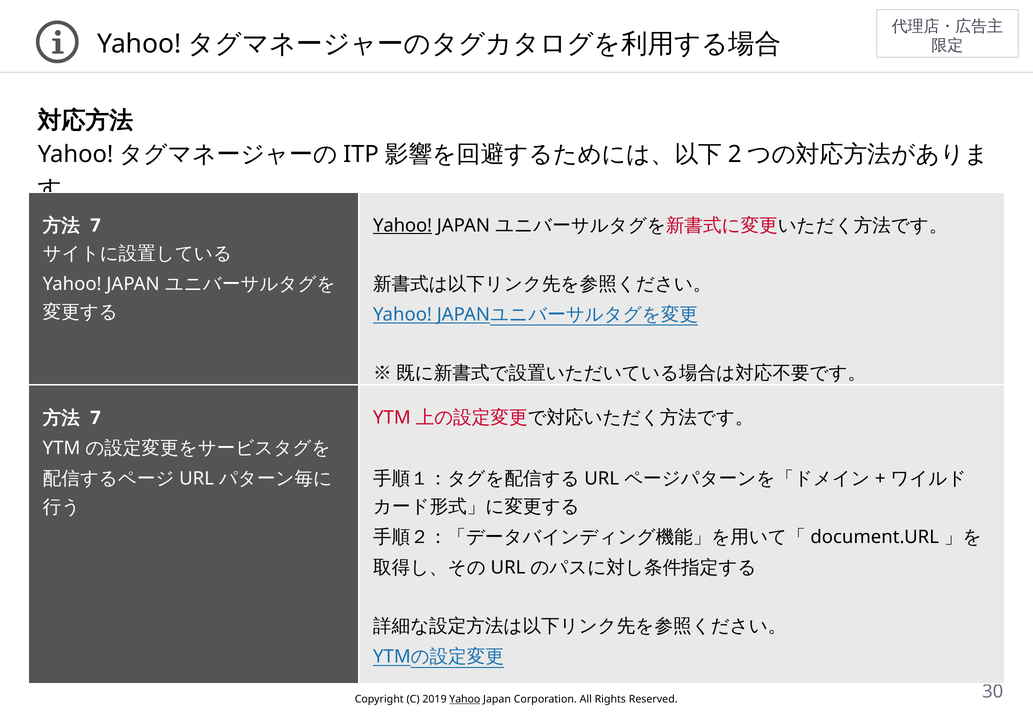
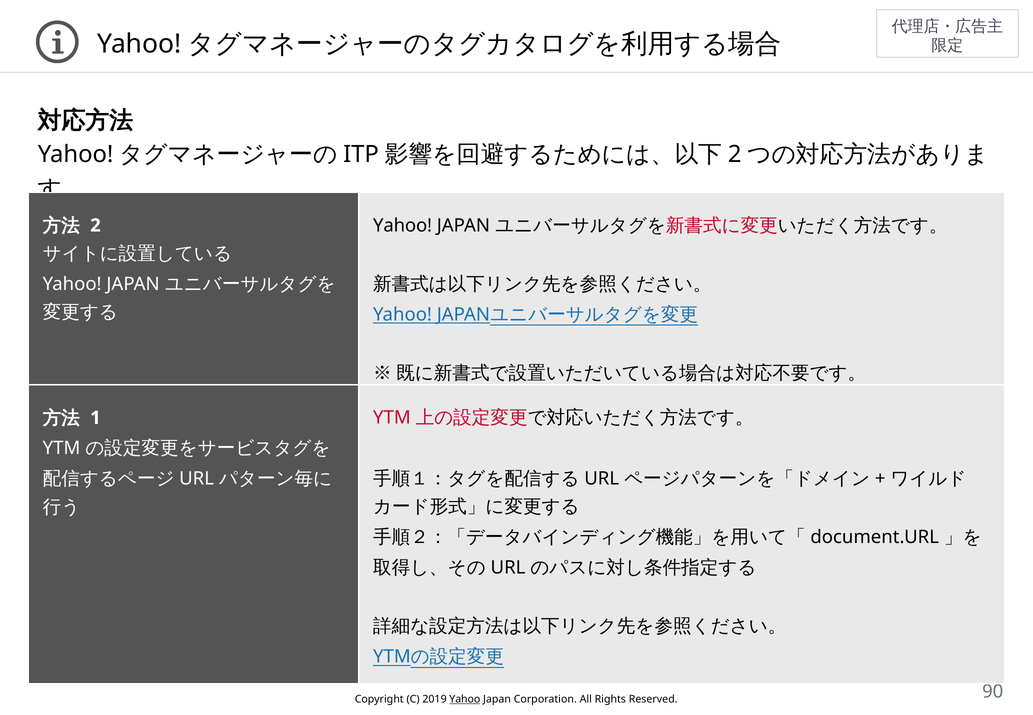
7 at (95, 226): 7 -> 2
Yahoo at (403, 226) underline: present -> none
7 at (95, 418): 7 -> 1
30: 30 -> 90
